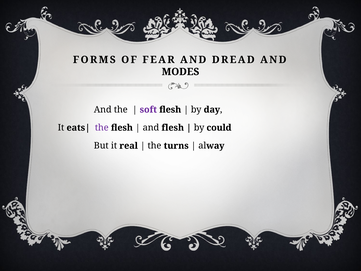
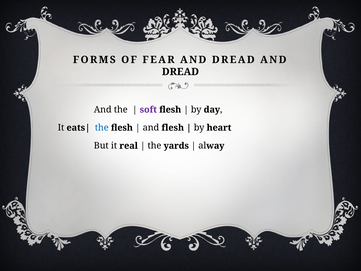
MODES at (180, 72): MODES -> DREAD
the at (102, 128) colour: purple -> blue
could: could -> heart
turns: turns -> yards
